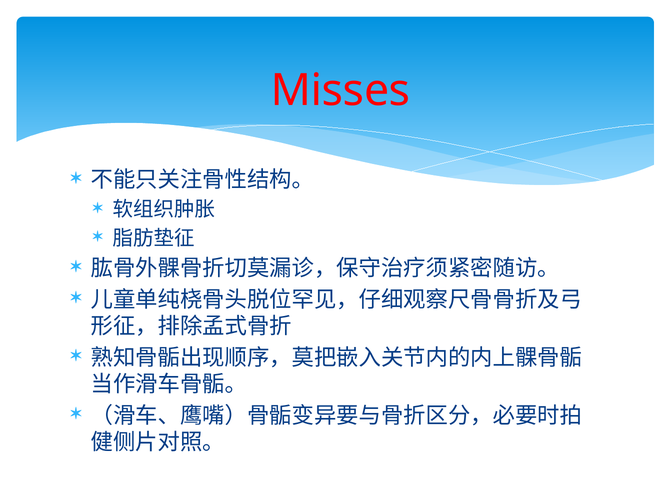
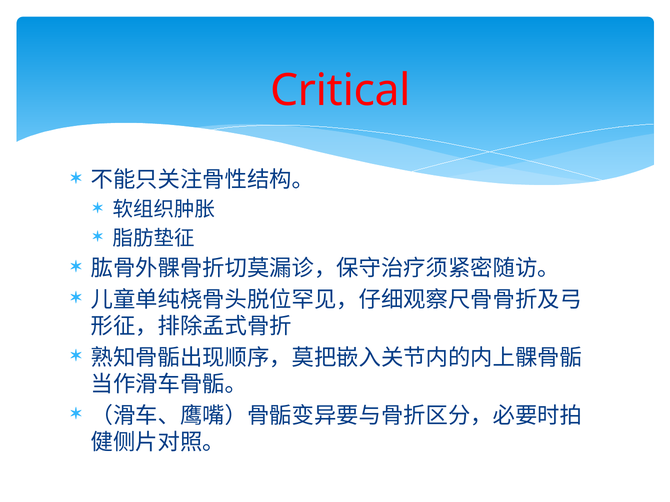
Misses: Misses -> Critical
